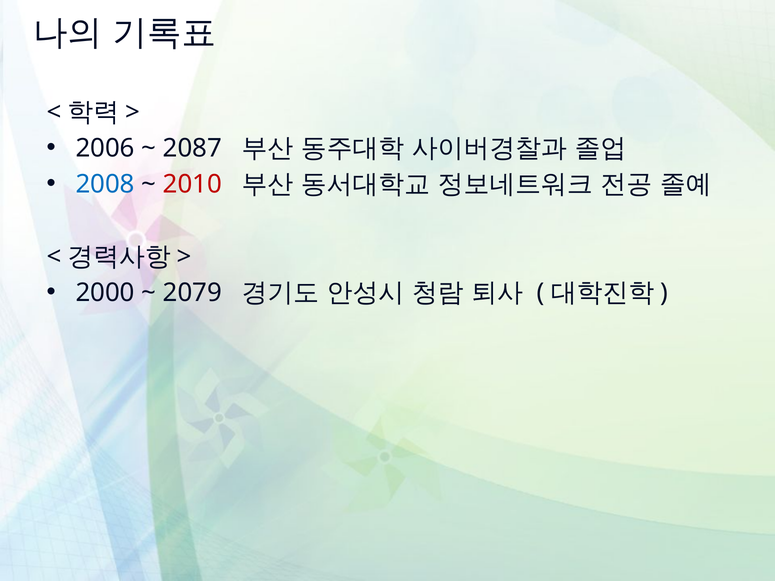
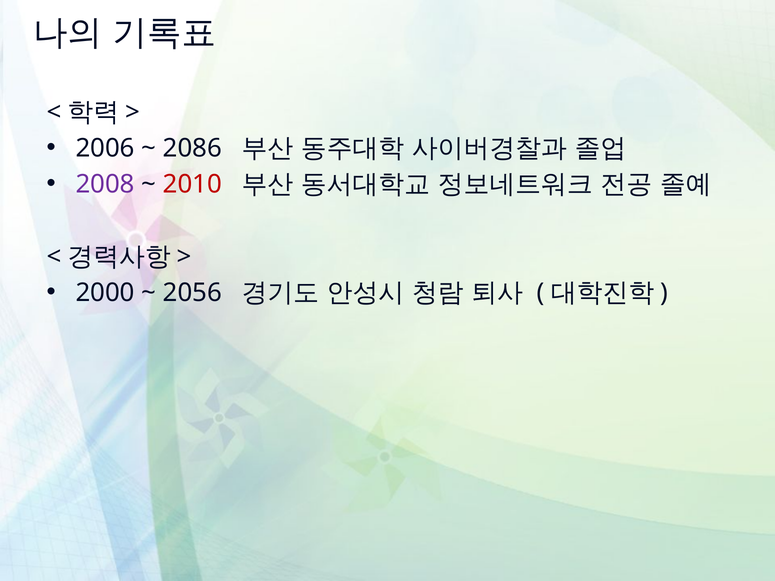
2087: 2087 -> 2086
2008 colour: blue -> purple
2079: 2079 -> 2056
